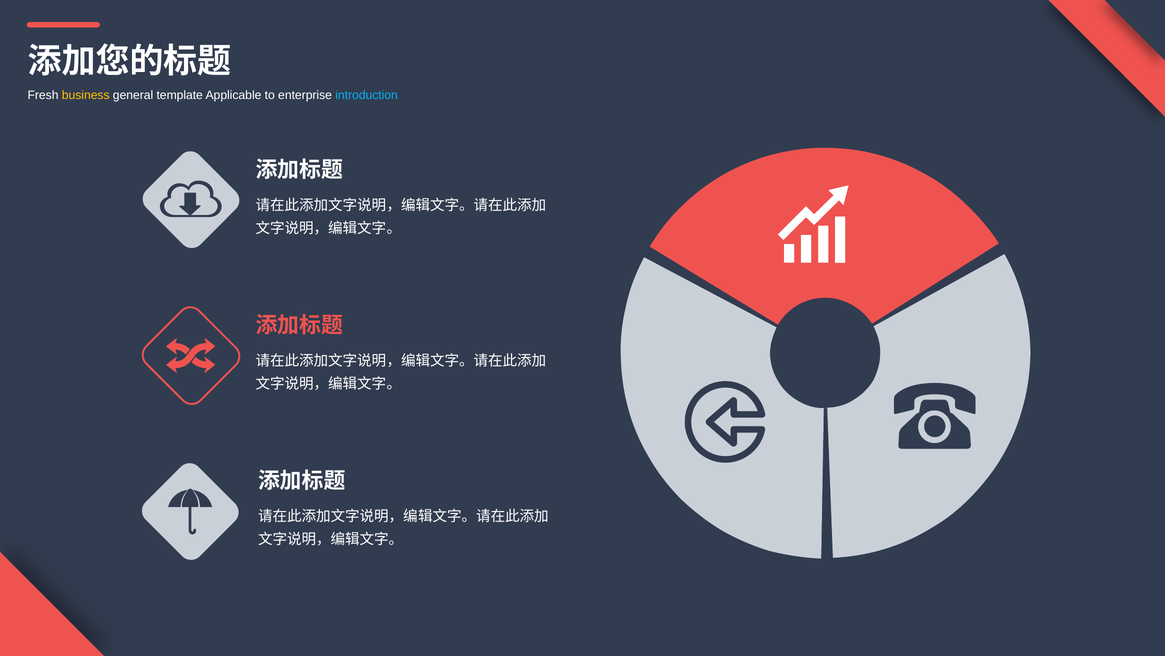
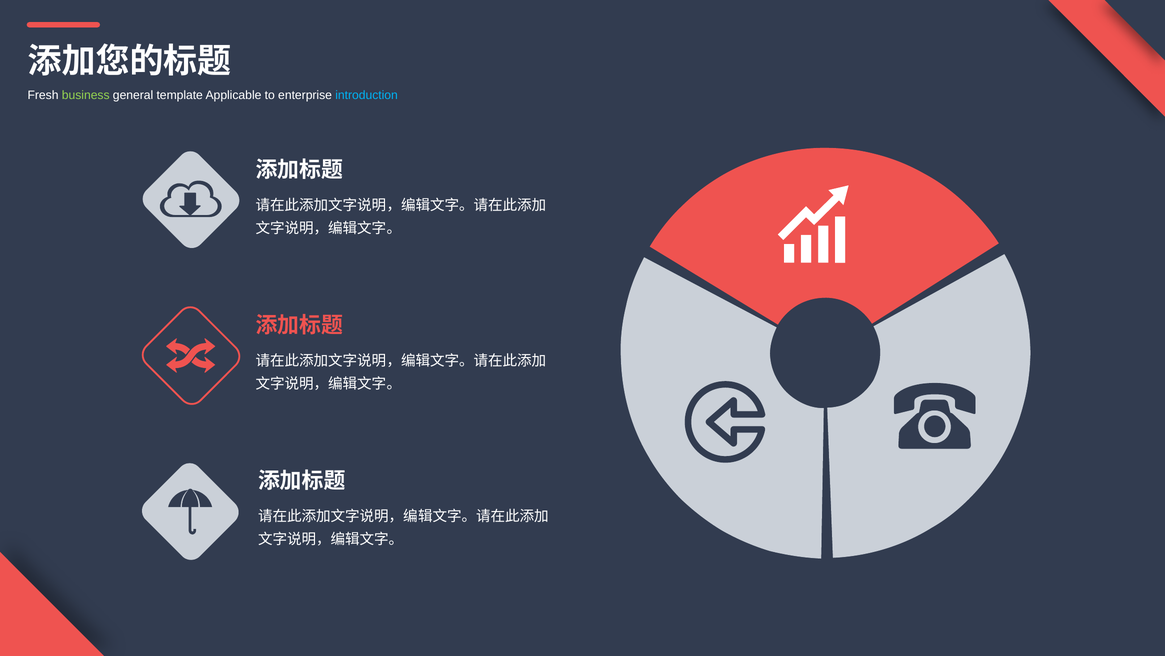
business colour: yellow -> light green
